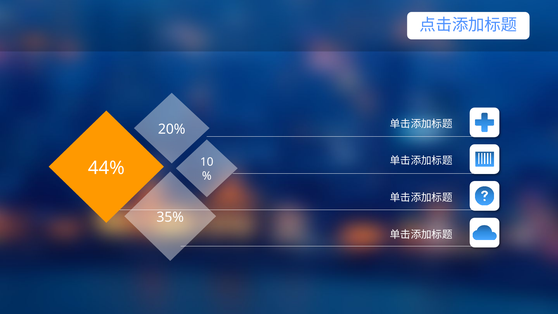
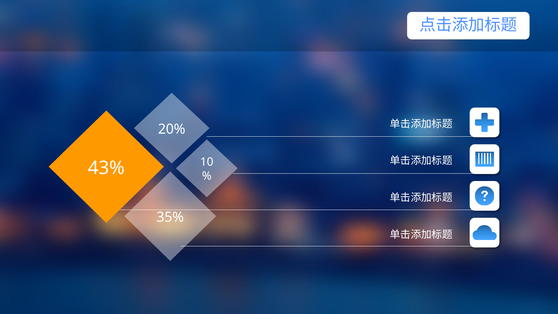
44%: 44% -> 43%
